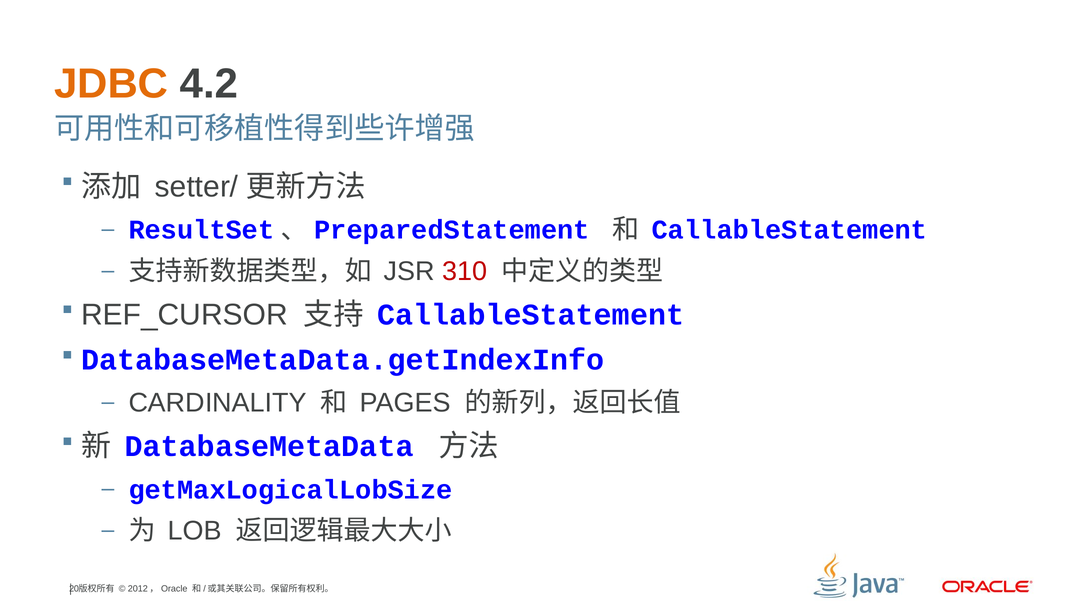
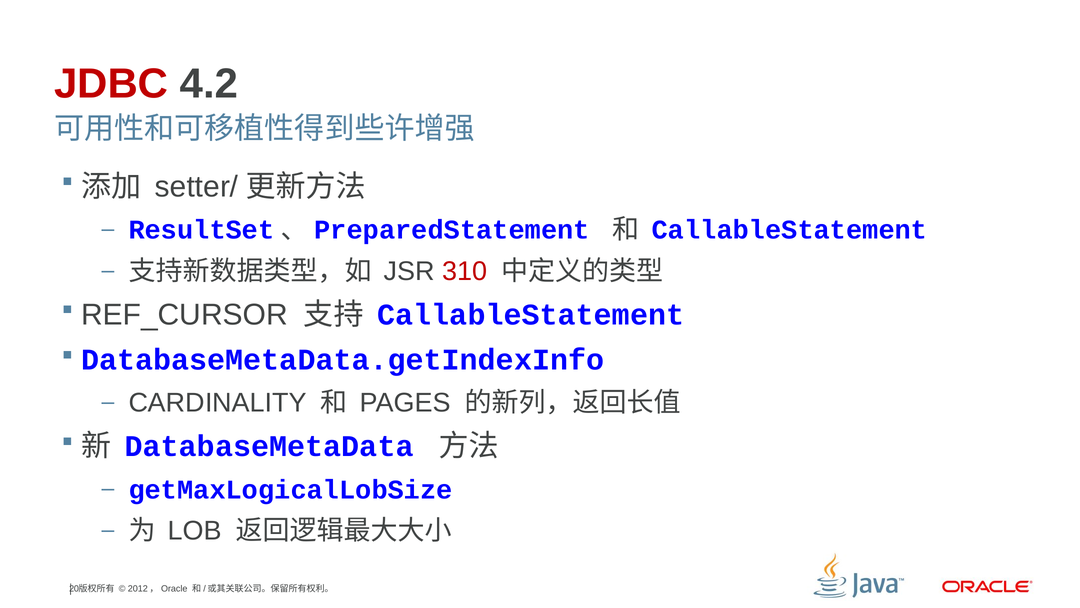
JDBC colour: orange -> red
